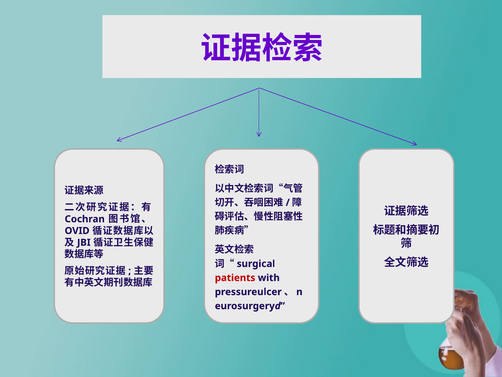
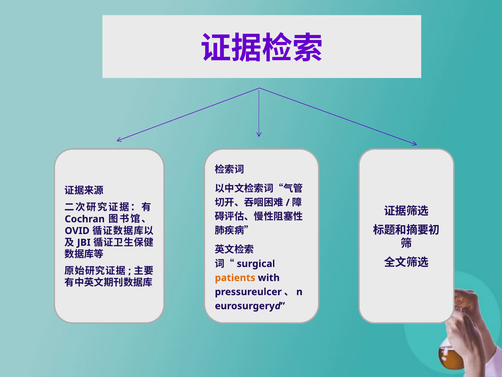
patients colour: red -> orange
